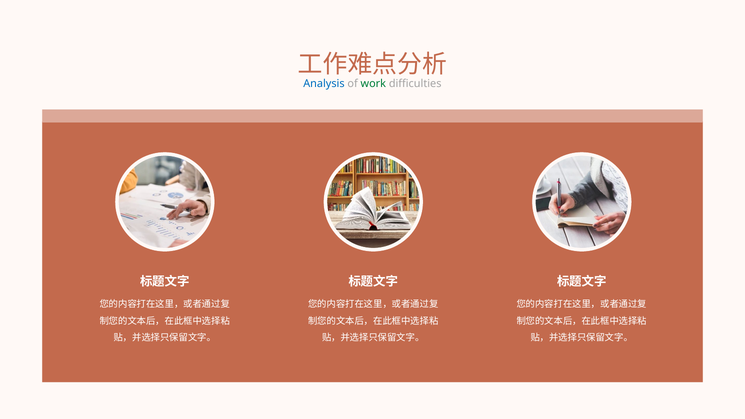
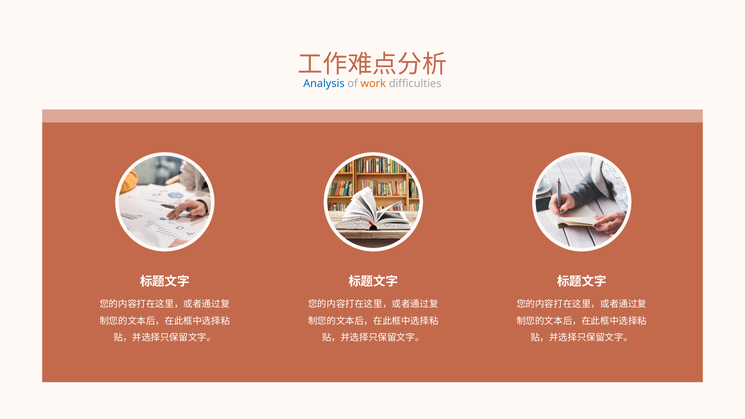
work colour: green -> orange
